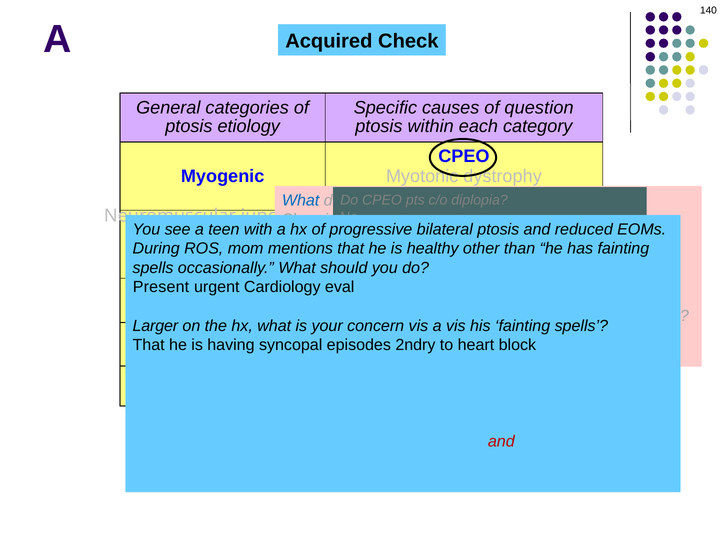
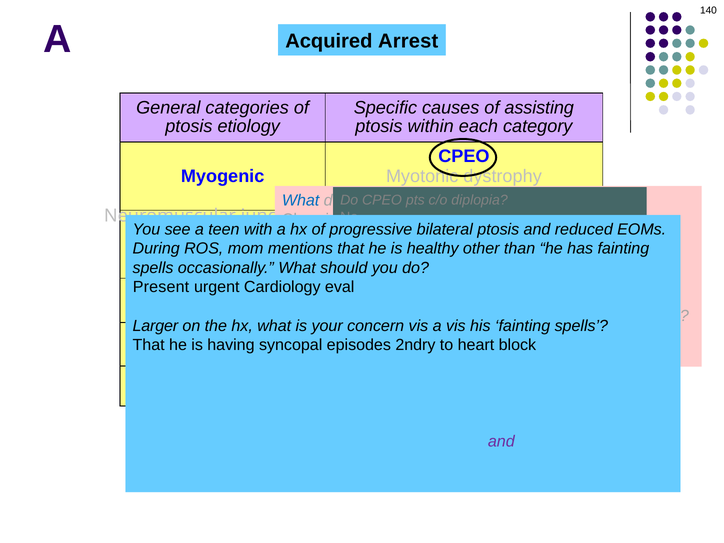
Check: Check -> Arrest
question: question -> assisting
and at (501, 442) colour: red -> purple
